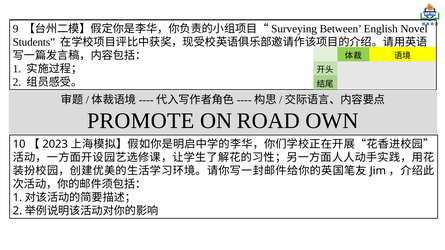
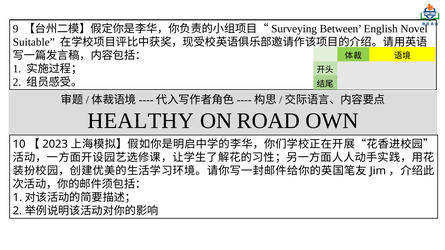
Students: Students -> Suitable
PROMOTE: PROMOTE -> HEALTHY
